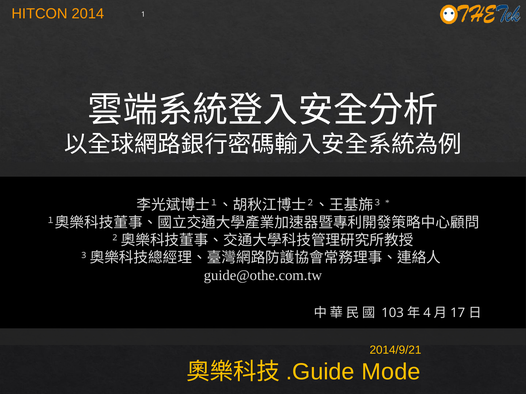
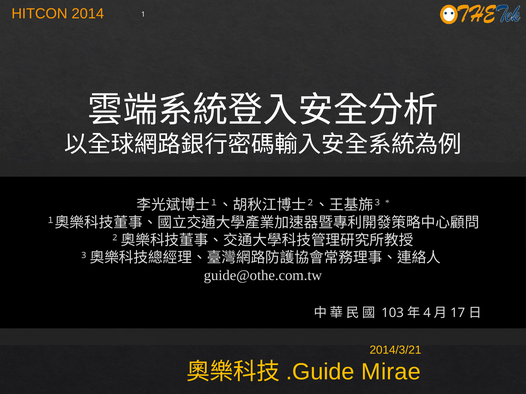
2014/9/21: 2014/9/21 -> 2014/3/21
Mode: Mode -> Mirae
